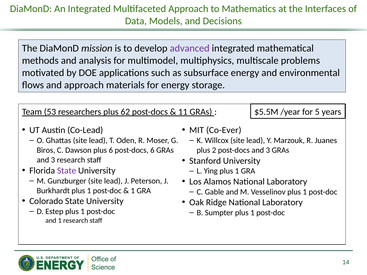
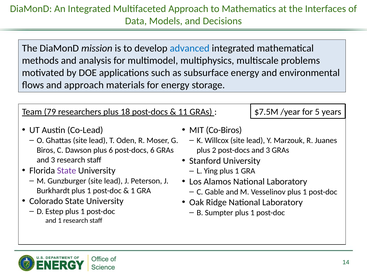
advanced colour: purple -> blue
$5.5M: $5.5M -> $7.5M
53: 53 -> 79
62: 62 -> 18
Co-Ever: Co-Ever -> Co-Biros
